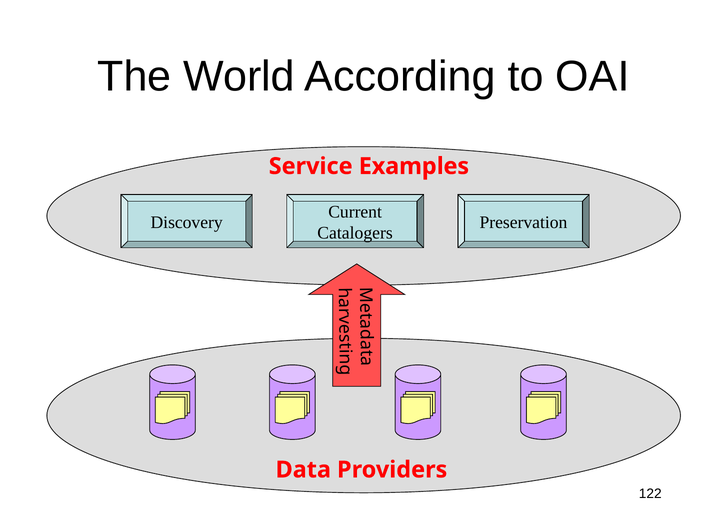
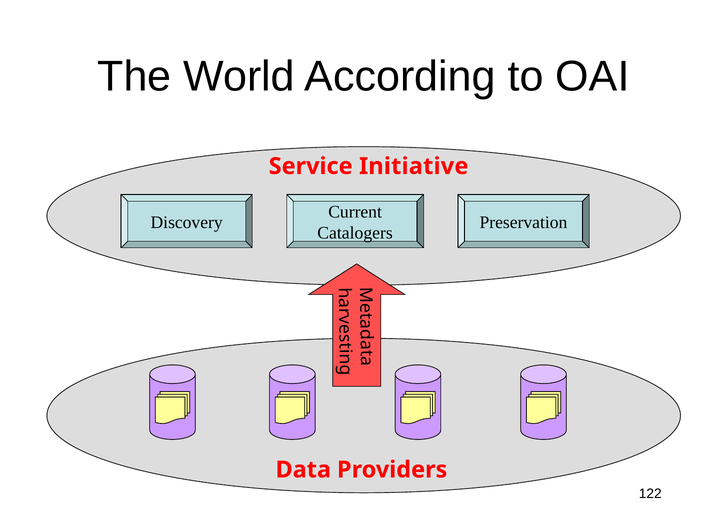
Examples: Examples -> Initiative
